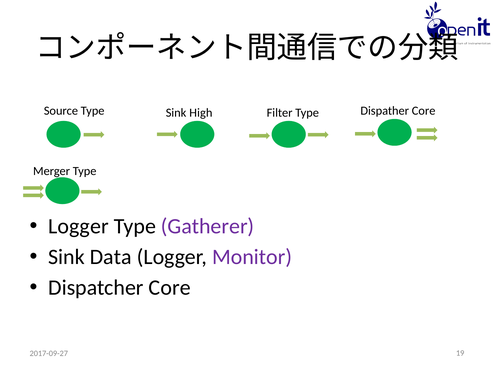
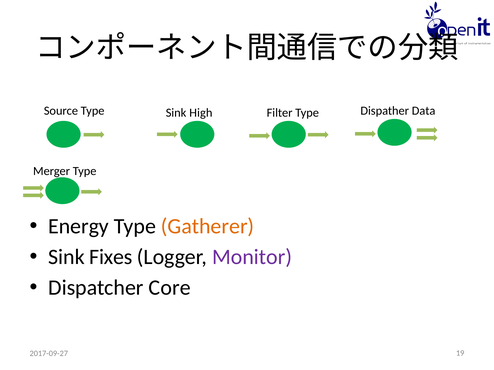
Dispather Core: Core -> Data
Logger at (78, 227): Logger -> Energy
Gatherer colour: purple -> orange
Data: Data -> Fixes
